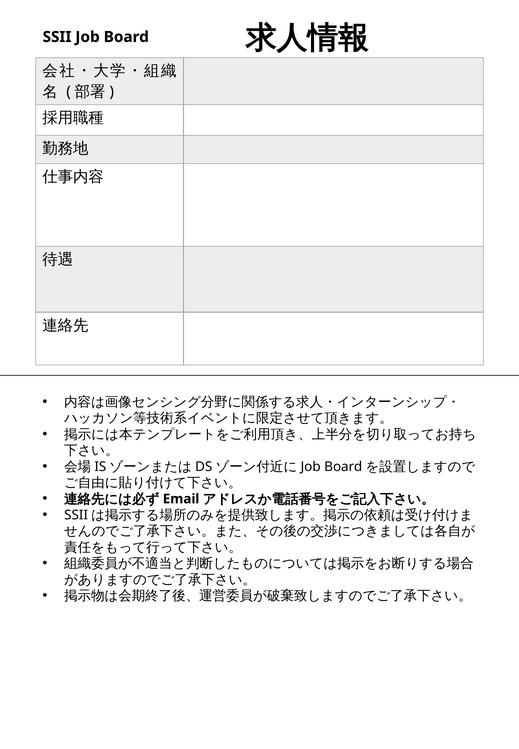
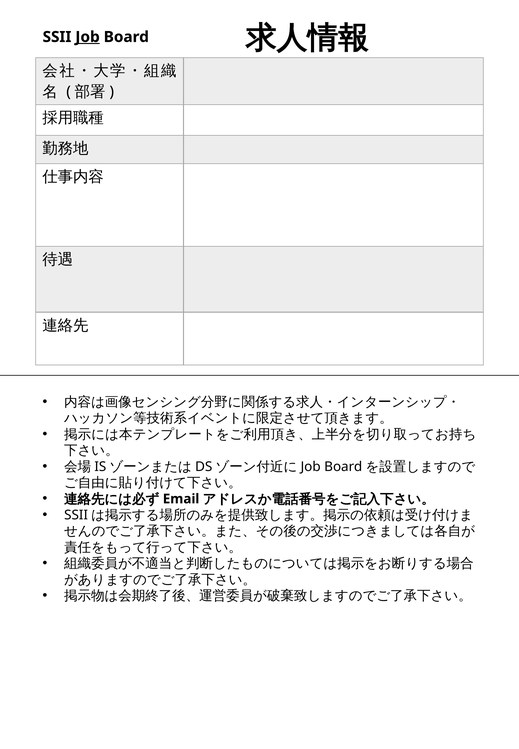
Job underline: none -> present
